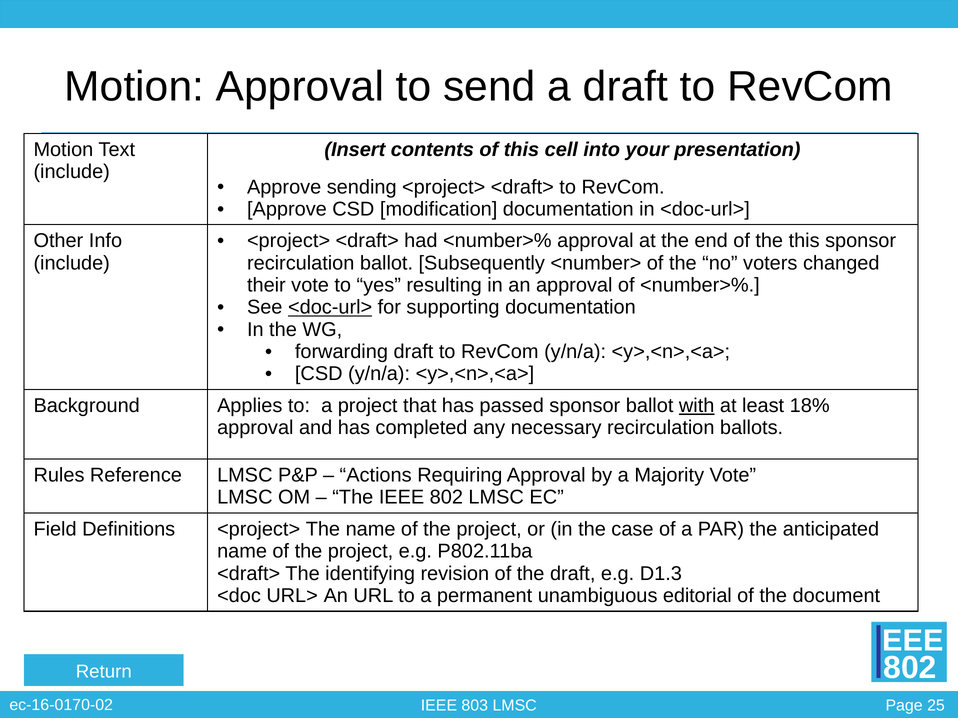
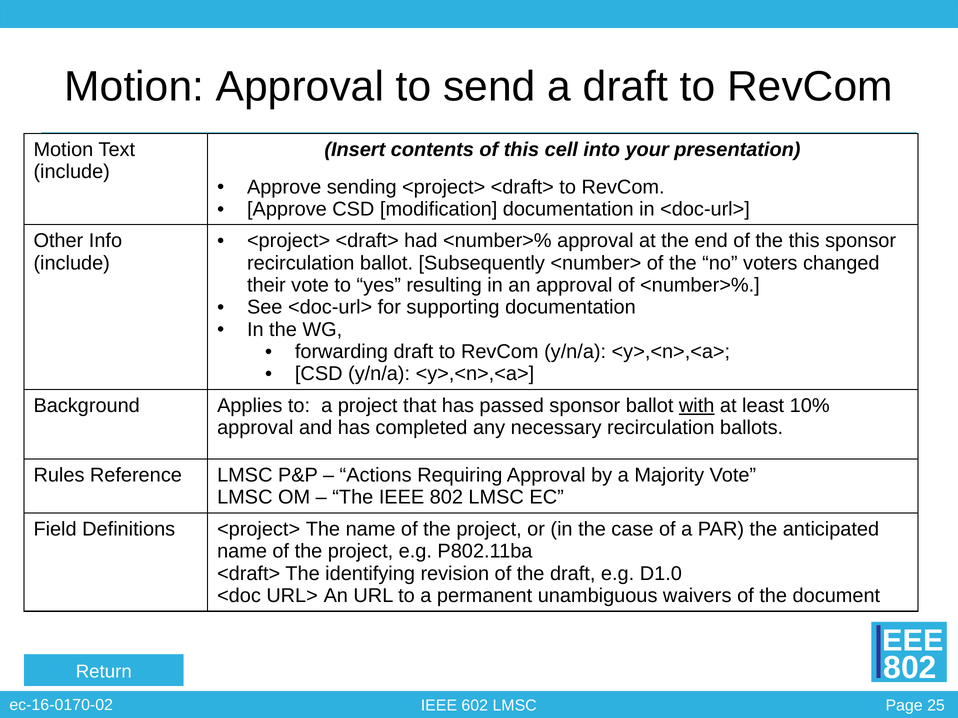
<doc-url> at (330, 308) underline: present -> none
18%: 18% -> 10%
D1.3: D1.3 -> D1.0
editorial: editorial -> waivers
803: 803 -> 602
